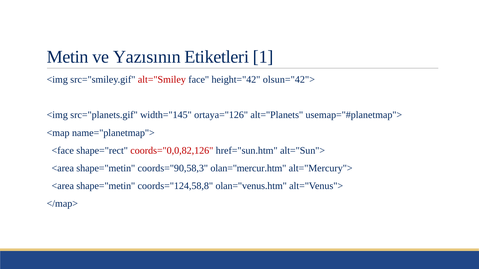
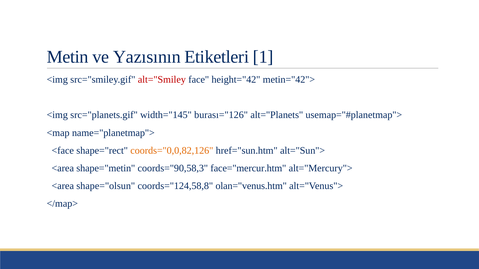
olsun="42">: olsun="42"> -> metin="42">
ortaya="126: ortaya="126 -> burası="126
coords="0,0,82,126 colour: red -> orange
olan="mercur.htm: olan="mercur.htm -> face="mercur.htm
shape="metin at (106, 186): shape="metin -> shape="olsun
